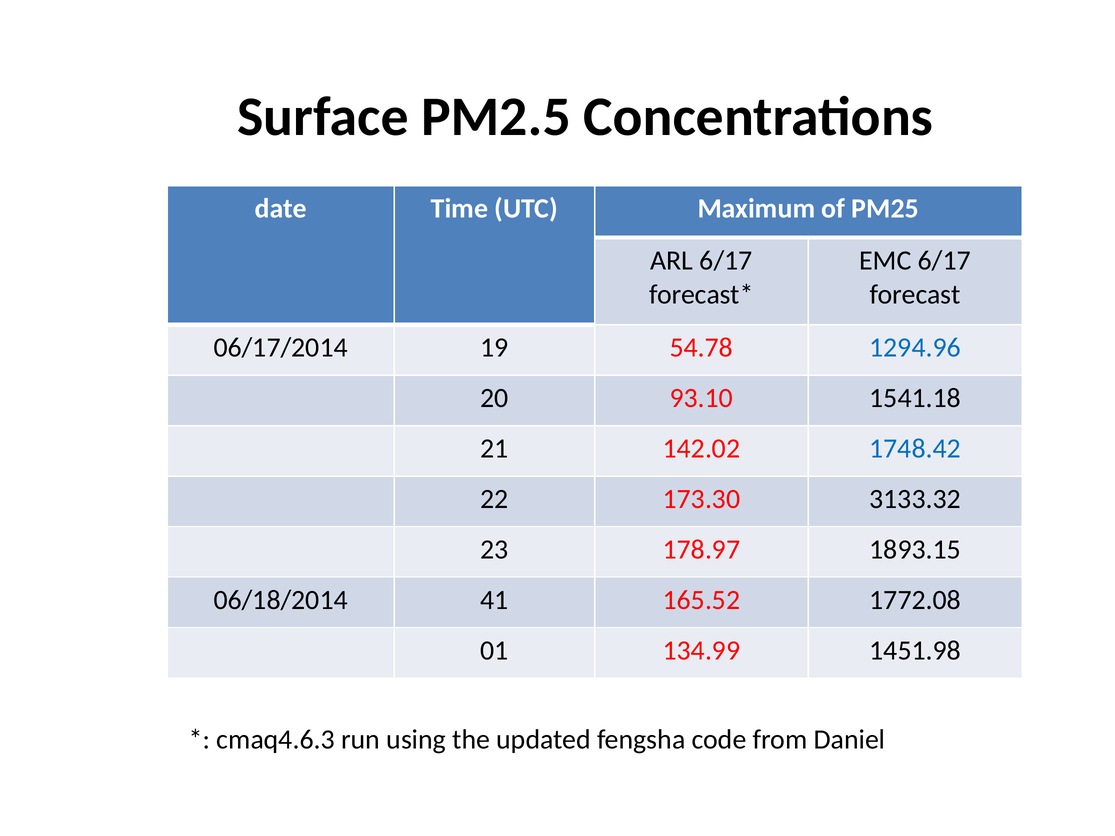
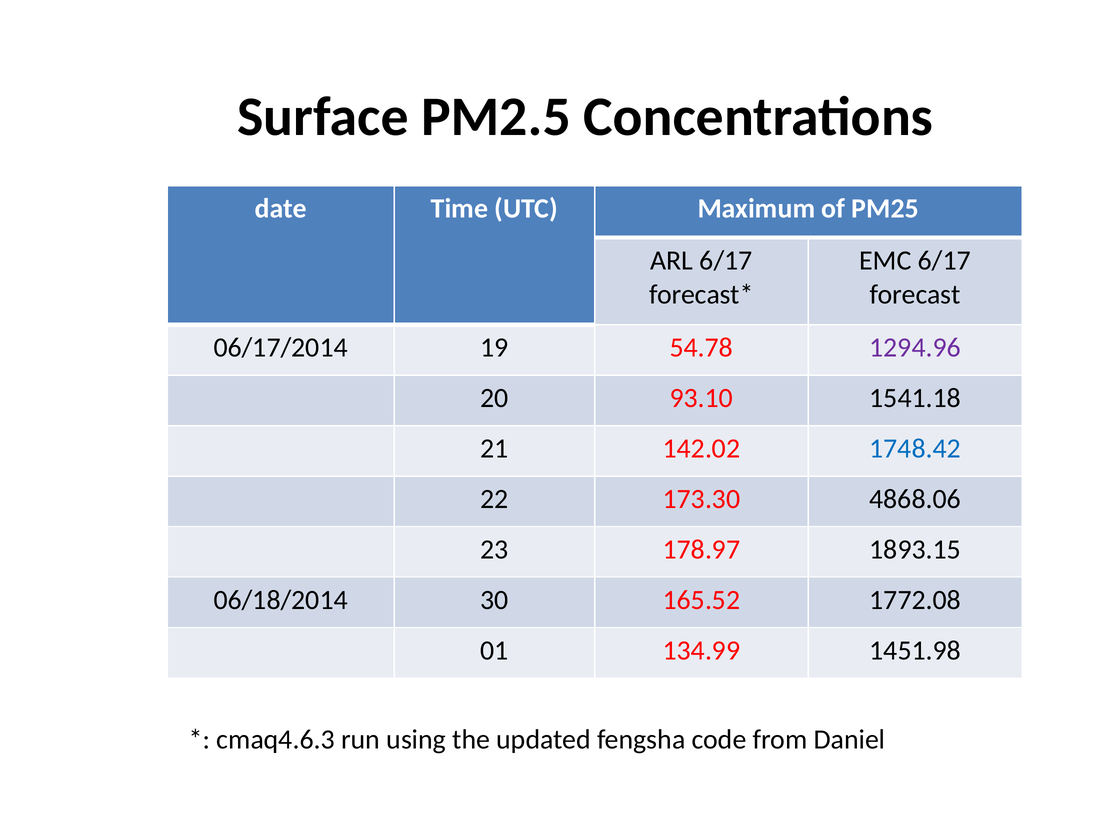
1294.96 colour: blue -> purple
3133.32: 3133.32 -> 4868.06
41: 41 -> 30
